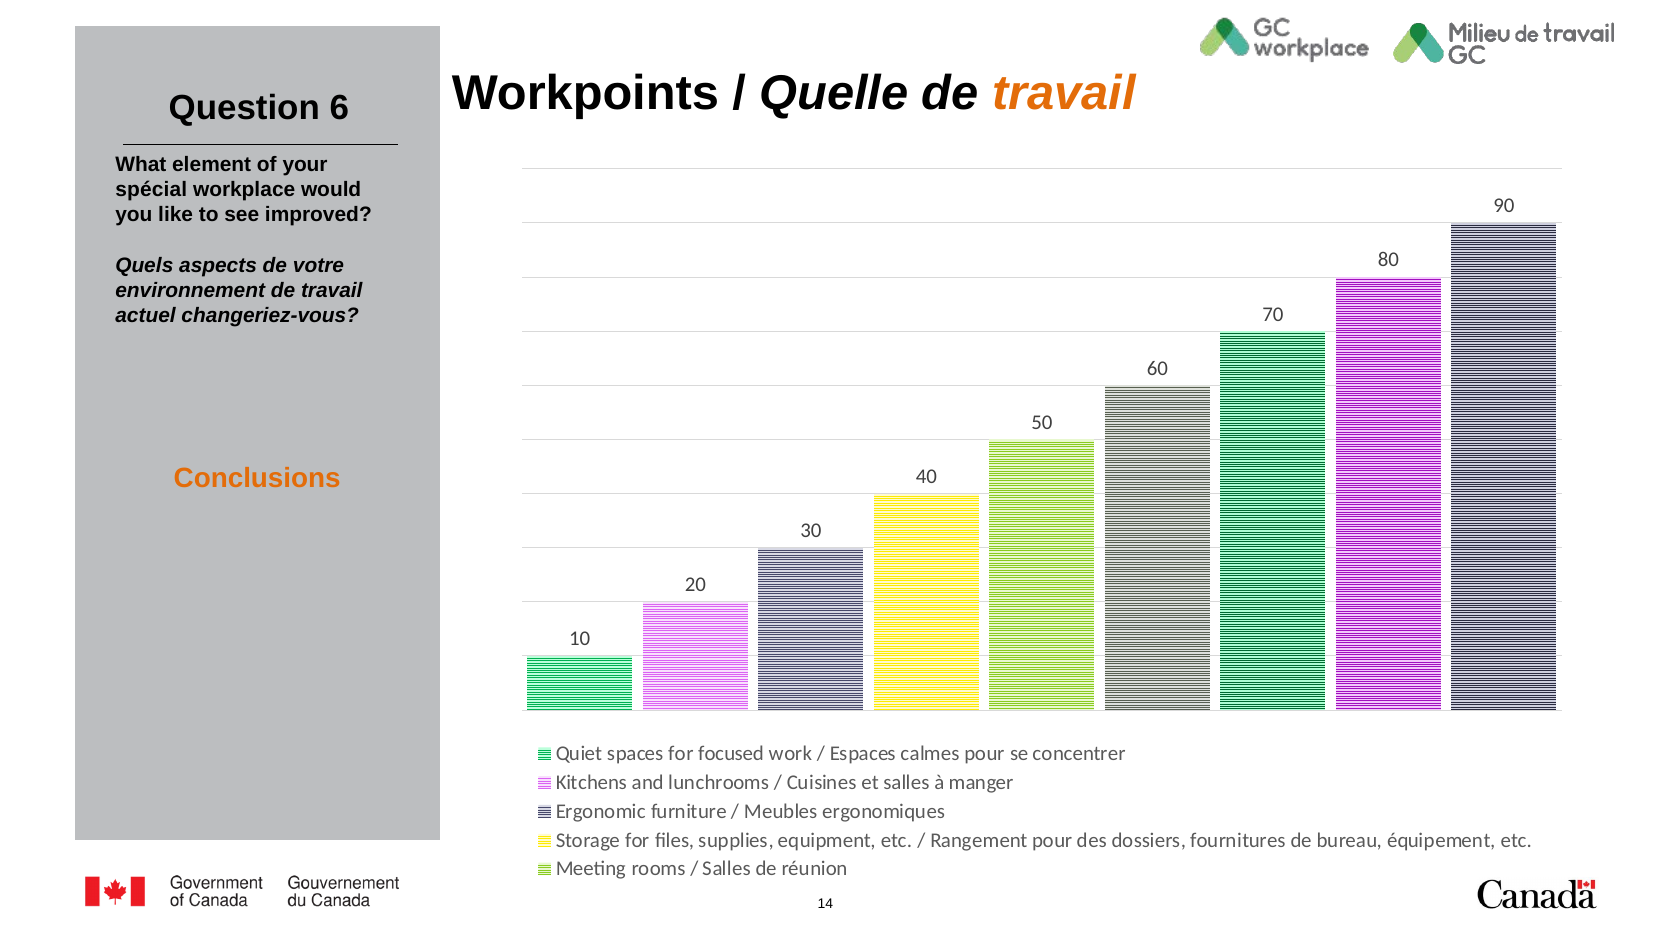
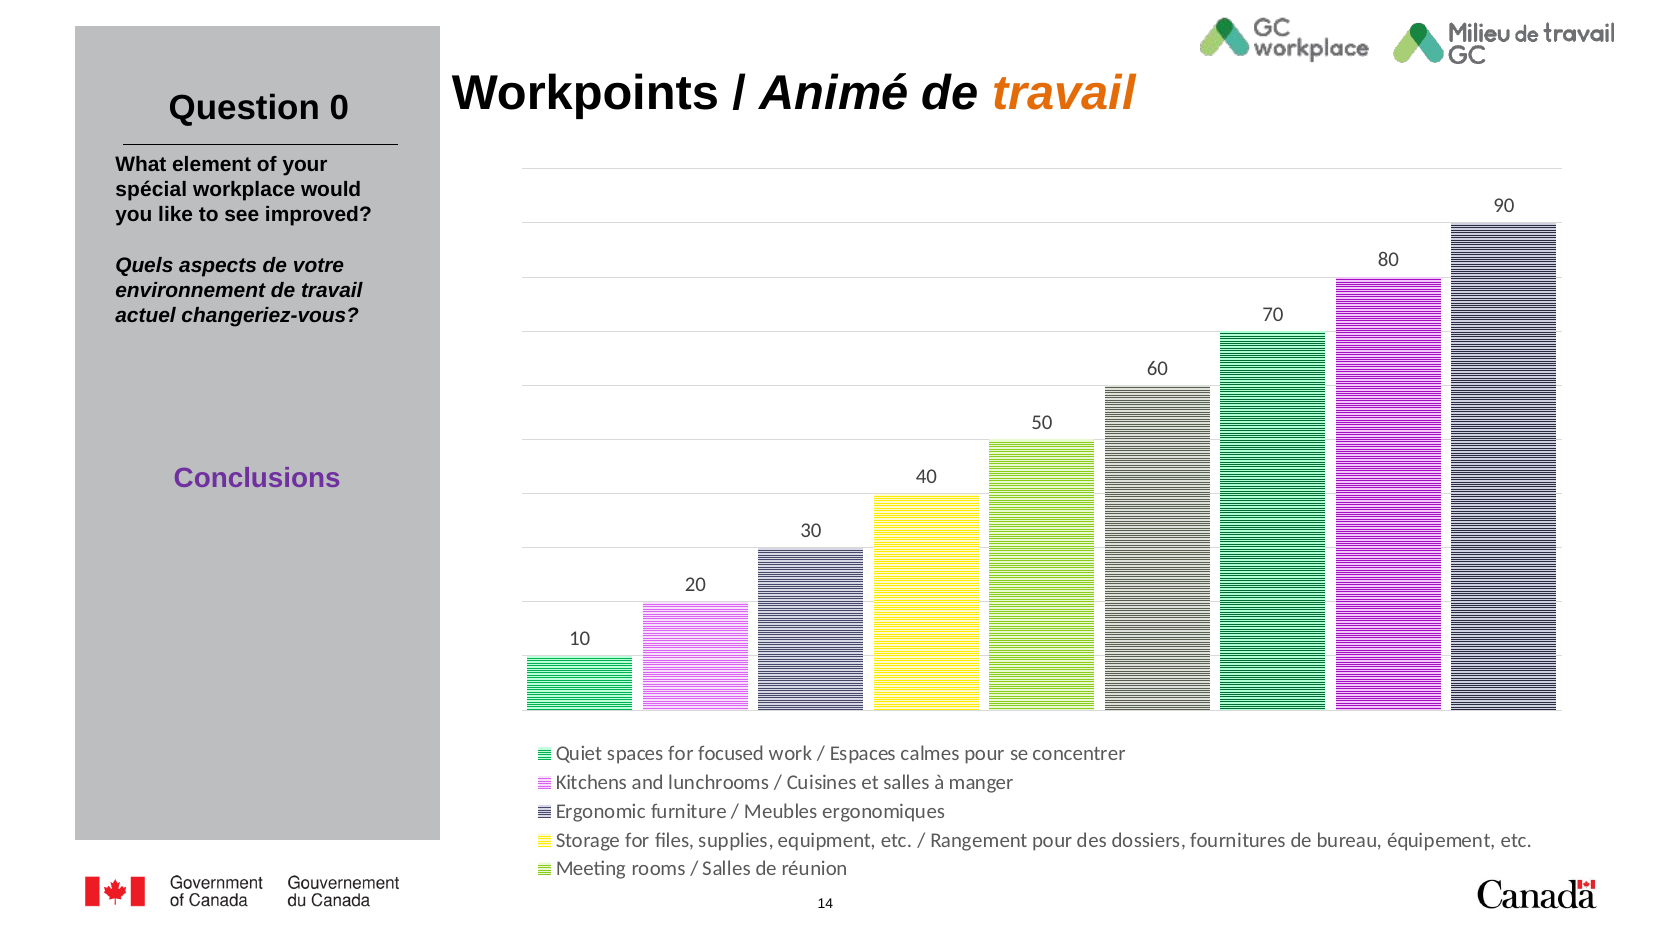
Quelle: Quelle -> Animé
6: 6 -> 0
Conclusions colour: orange -> purple
